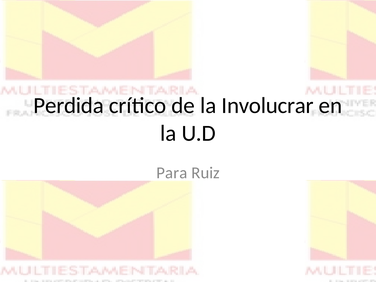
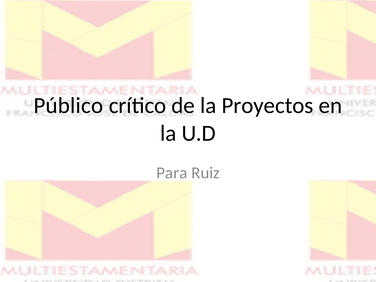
Perdida: Perdida -> Público
Involucrar: Involucrar -> Proyectos
